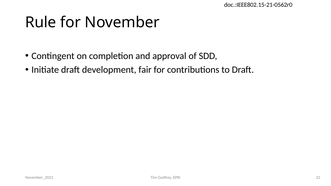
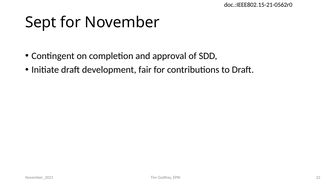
Rule: Rule -> Sept
